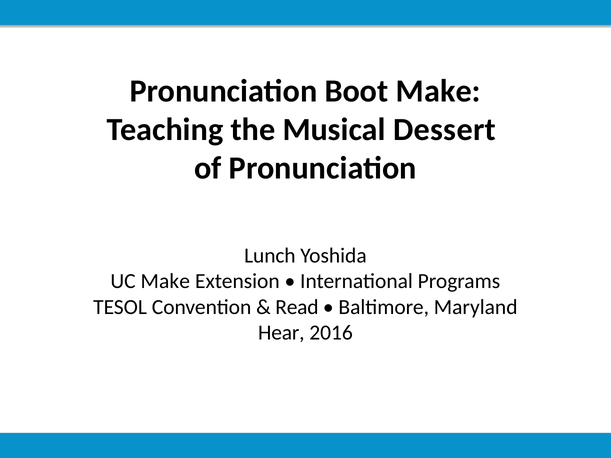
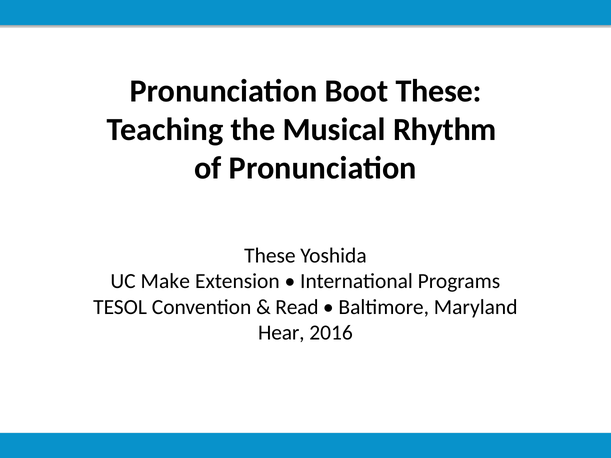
Boot Make: Make -> These
Dessert: Dessert -> Rhythm
Lunch at (270, 256): Lunch -> These
